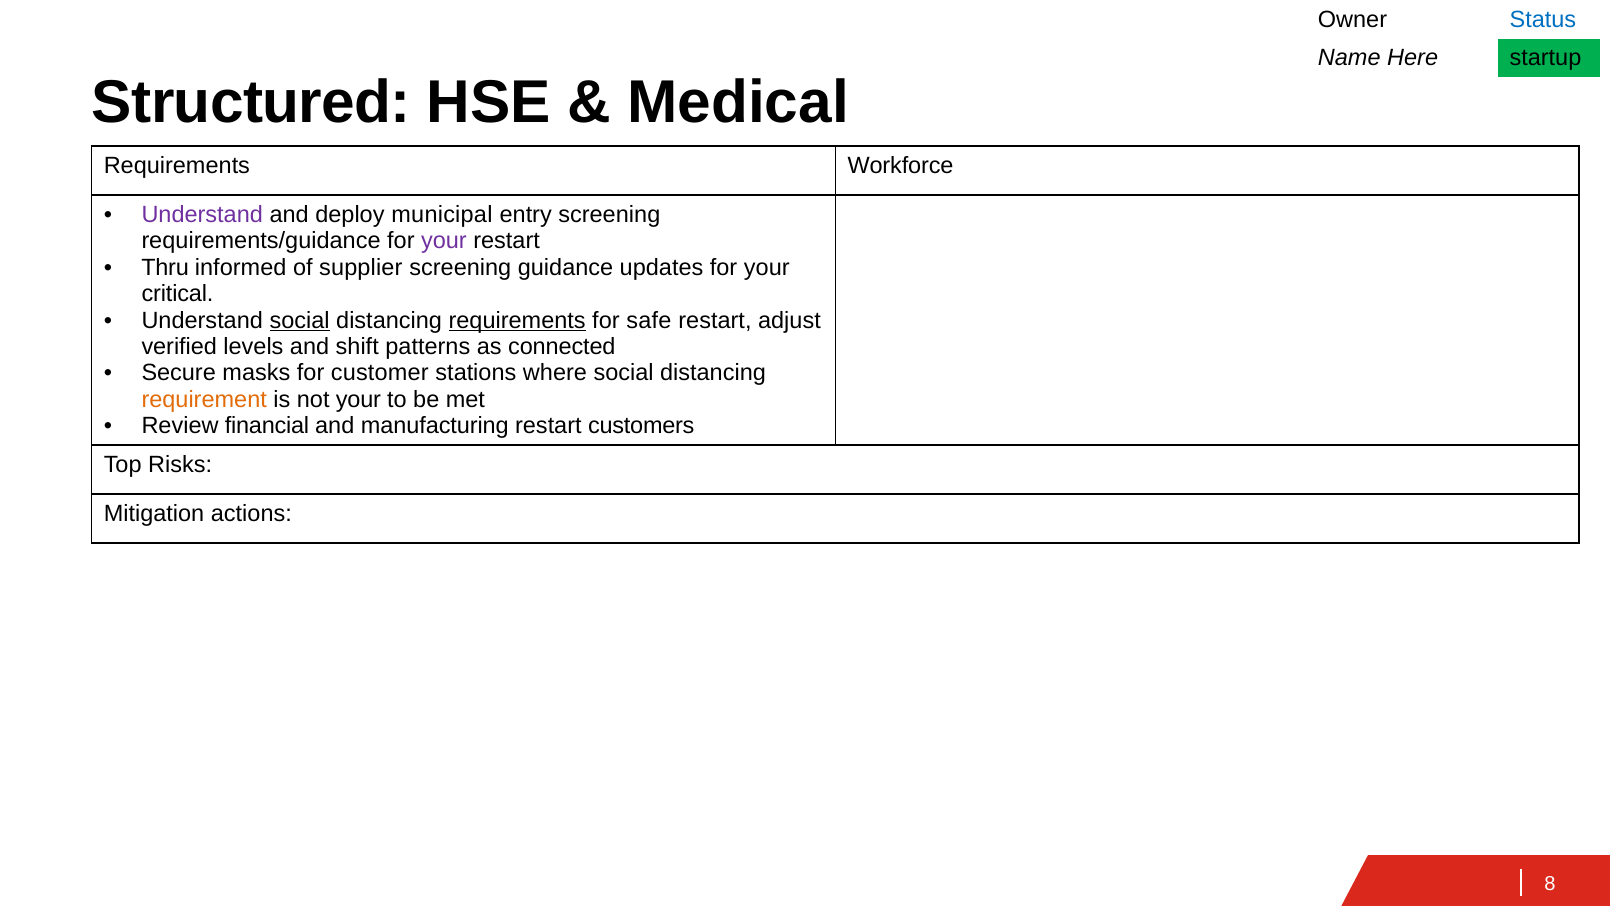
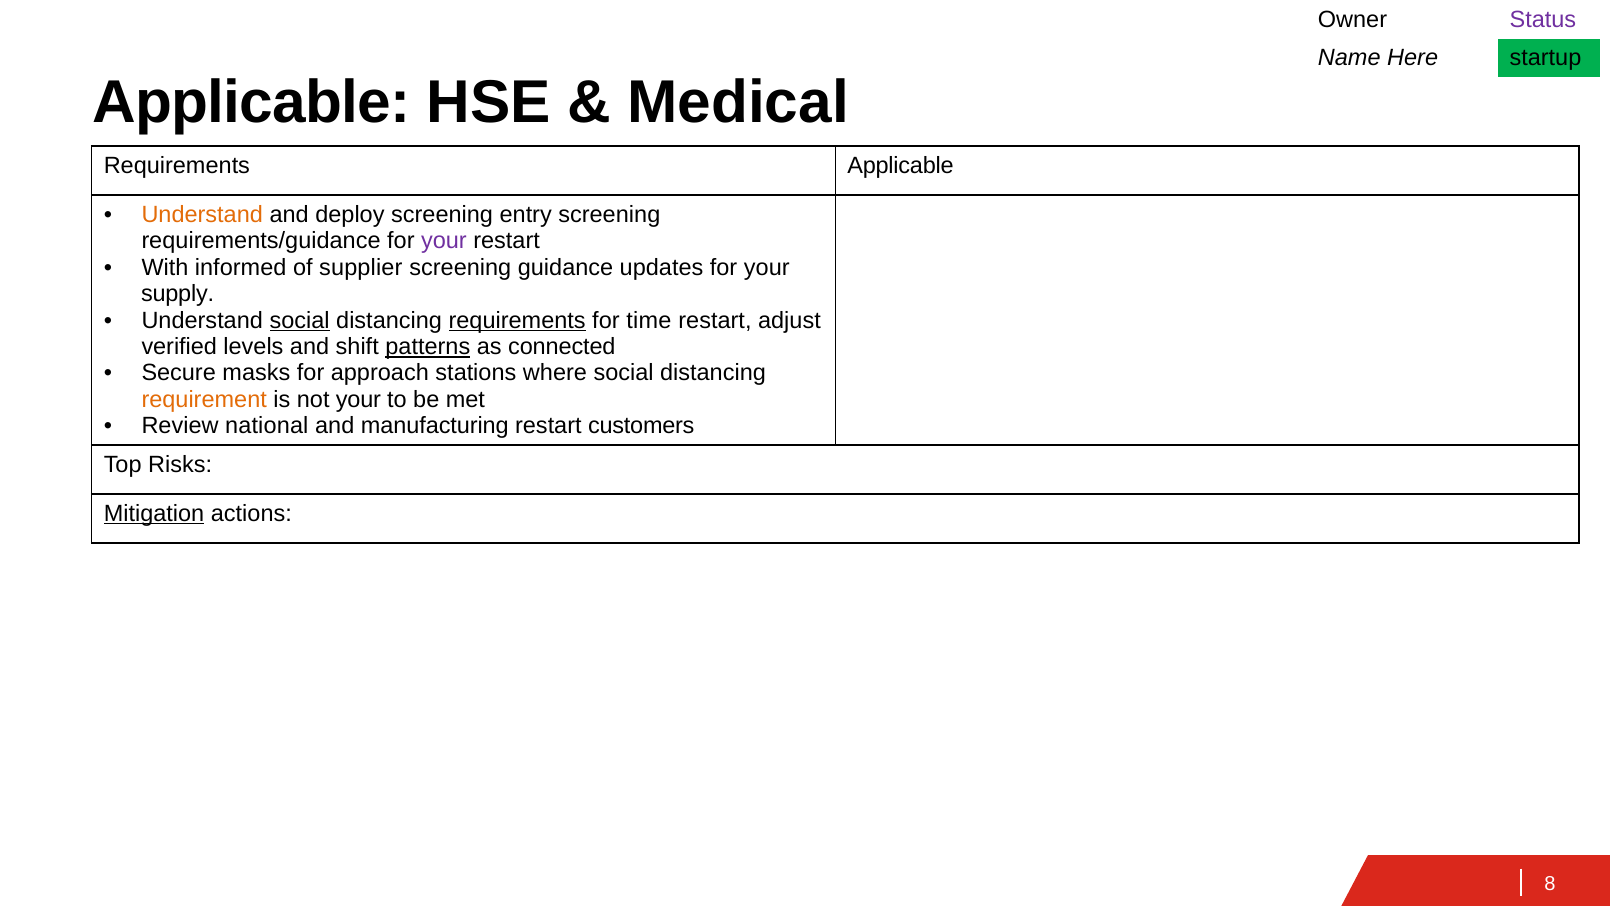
Status colour: blue -> purple
Structured at (252, 103): Structured -> Applicable
Requirements Workforce: Workforce -> Applicable
Understand at (202, 215) colour: purple -> orange
deploy municipal: municipal -> screening
Thru: Thru -> With
critical: critical -> supply
safe: safe -> time
patterns underline: none -> present
customer: customer -> approach
financial: financial -> national
Mitigation underline: none -> present
